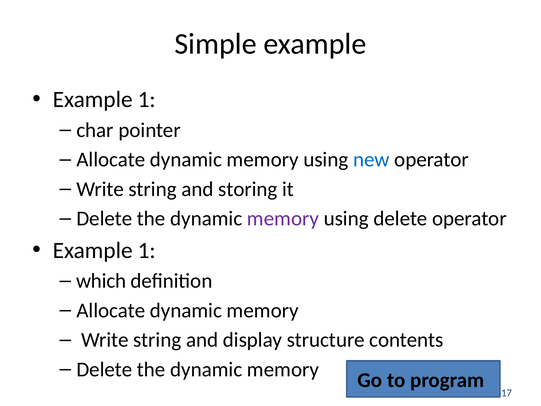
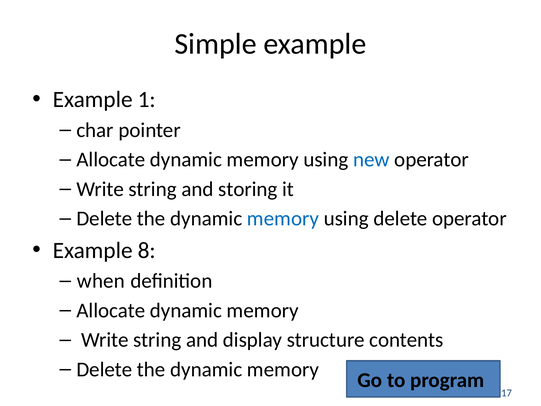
memory at (283, 219) colour: purple -> blue
1 at (147, 250): 1 -> 8
which: which -> when
